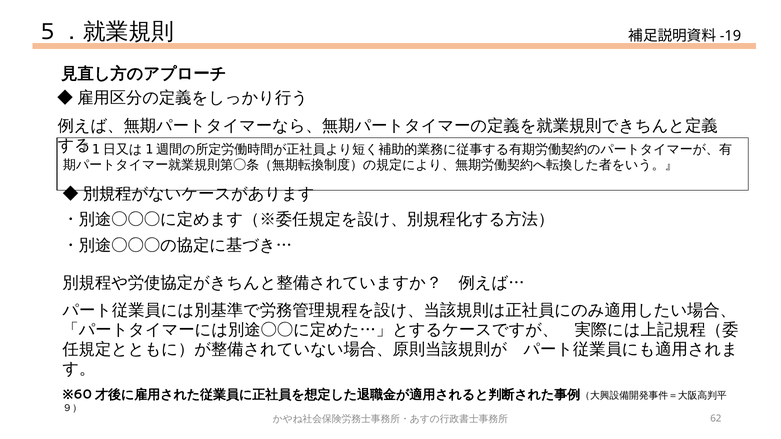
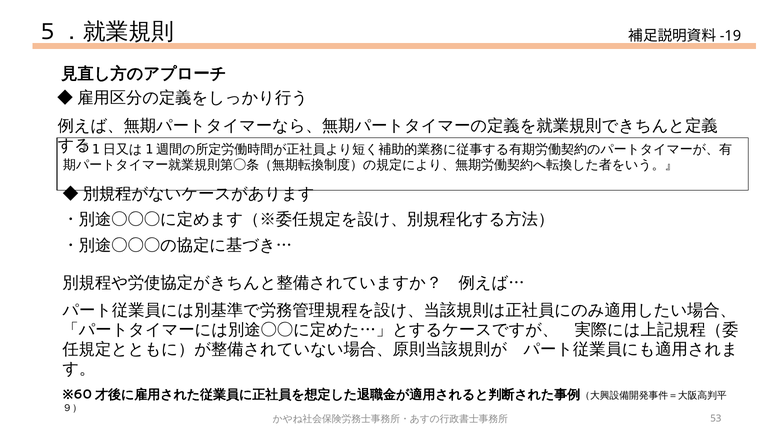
62: 62 -> 53
